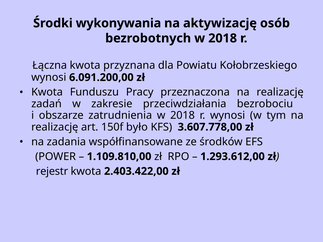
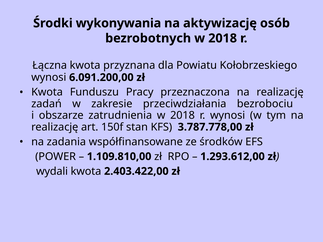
było: było -> stan
3.607.778,00: 3.607.778,00 -> 3.787.778,00
rejestr: rejestr -> wydali
